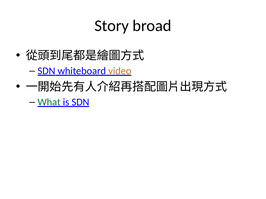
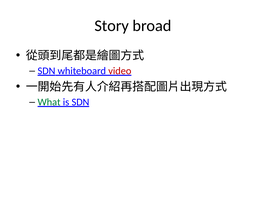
video colour: orange -> red
